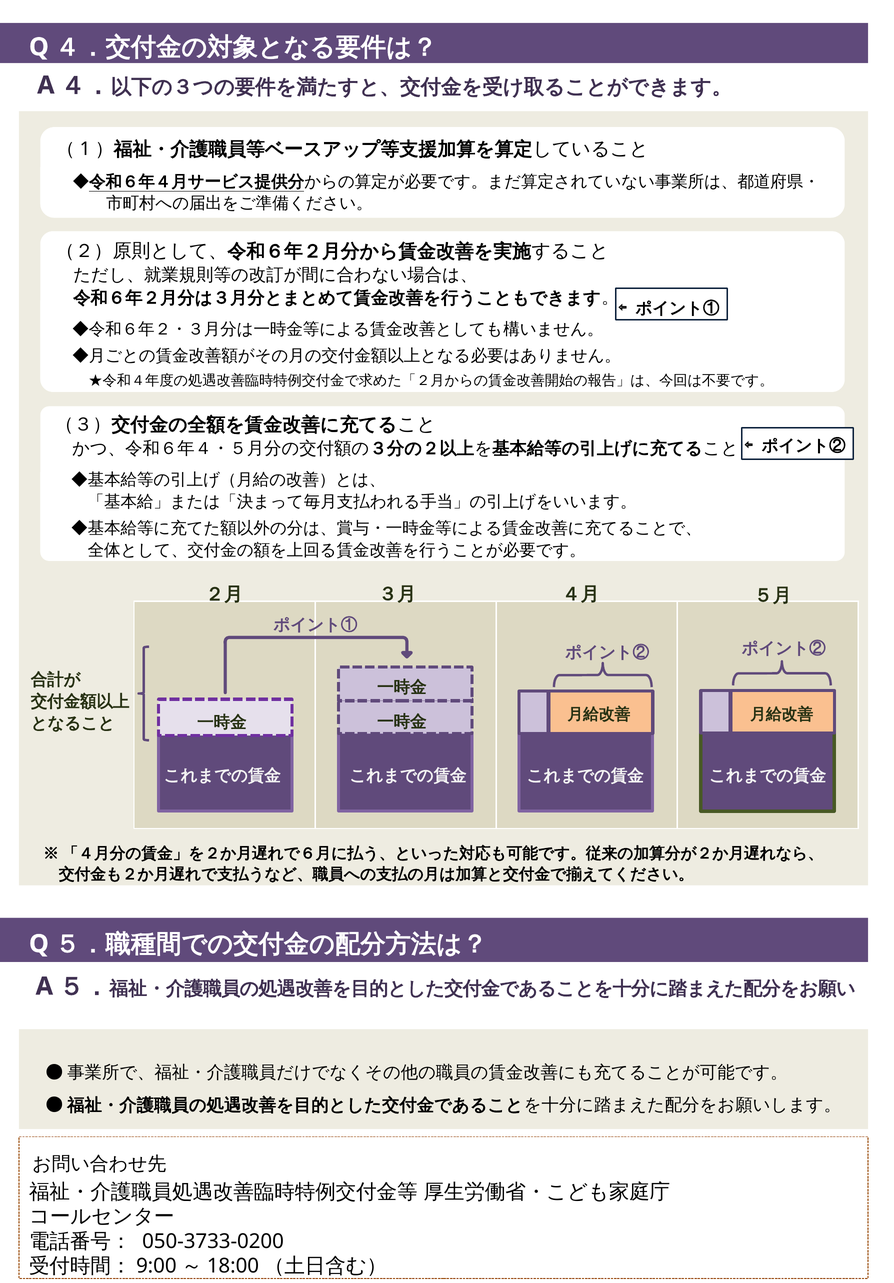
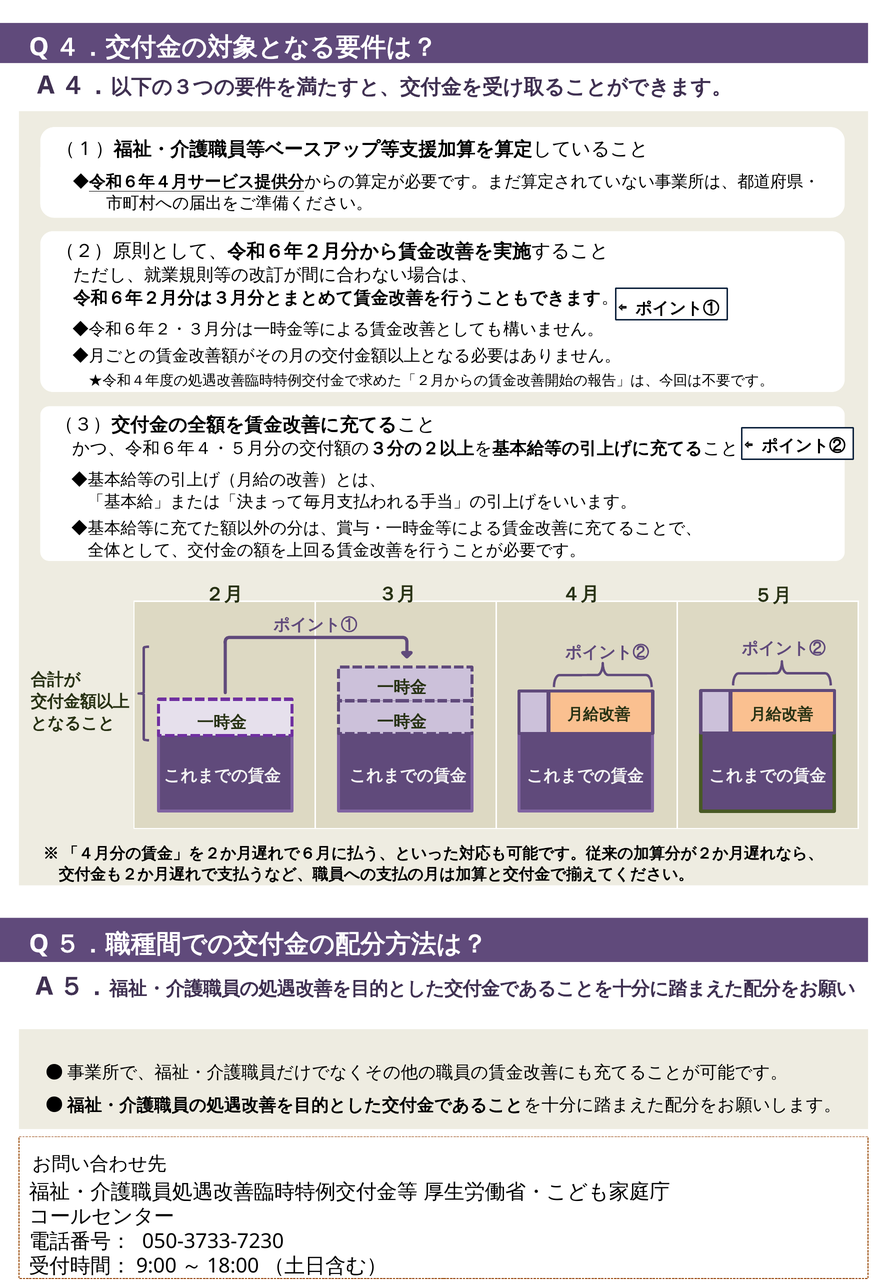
050-3733-0200: 050-3733-0200 -> 050-3733-7230
